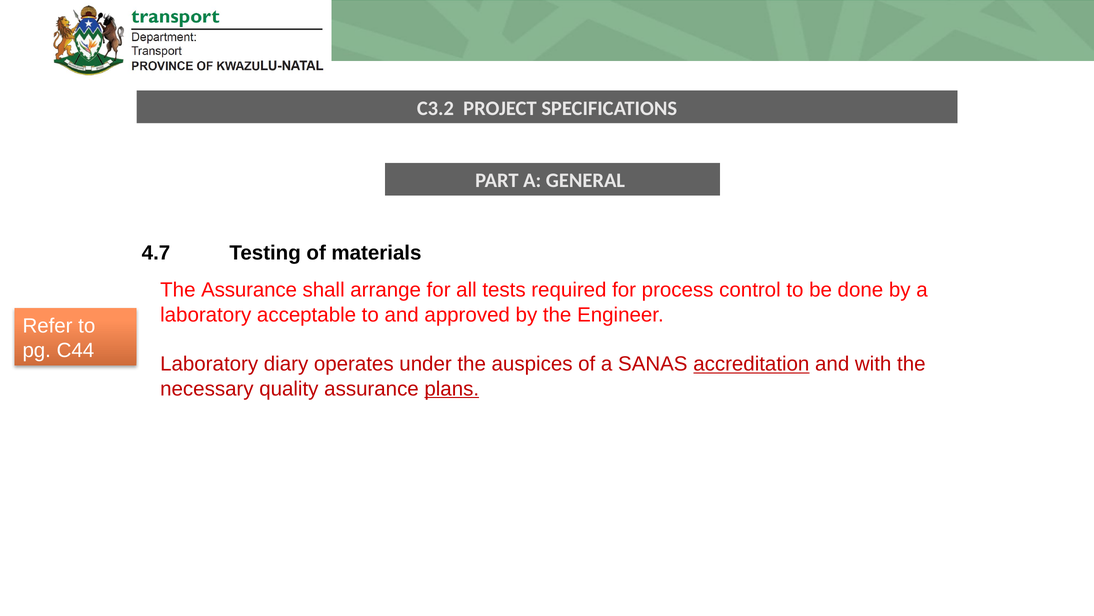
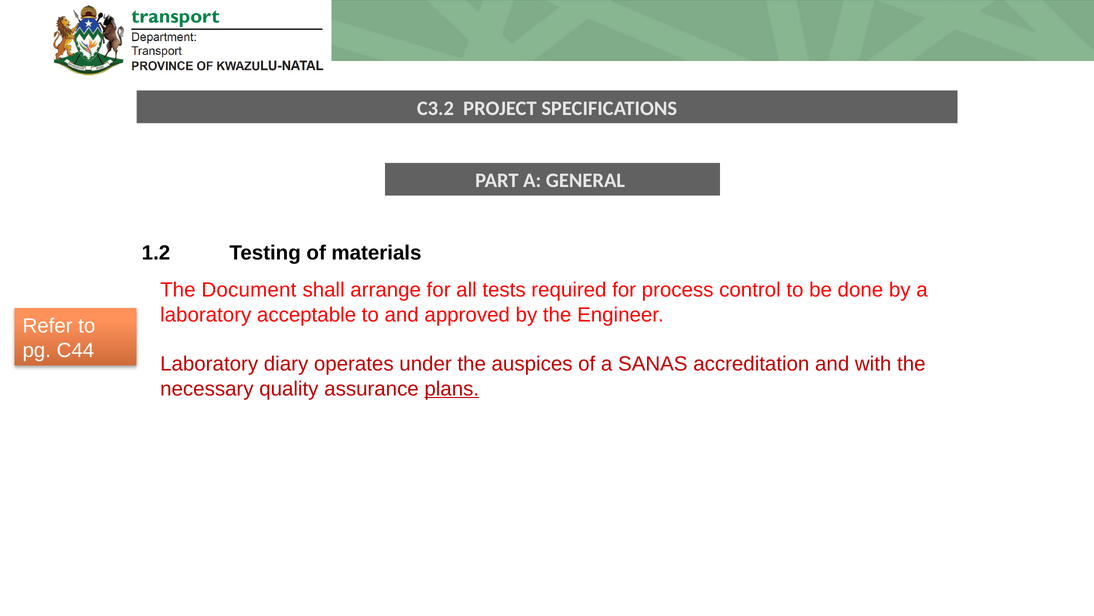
4.7: 4.7 -> 1.2
The Assurance: Assurance -> Document
accreditation underline: present -> none
